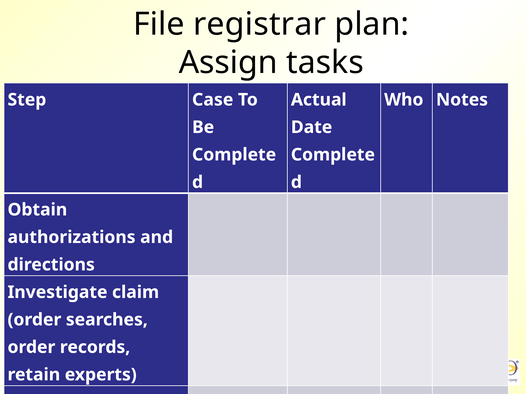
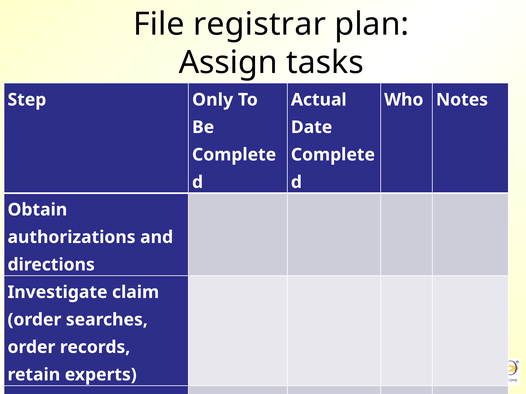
Case: Case -> Only
